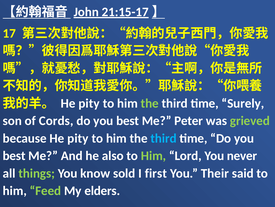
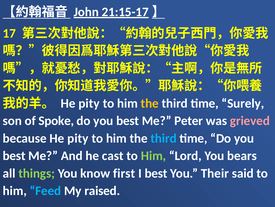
the at (150, 103) colour: light green -> yellow
Cords: Cords -> Spoke
grieved colour: light green -> pink
also: also -> cast
never: never -> bears
sold: sold -> first
I first: first -> best
Feed colour: light green -> light blue
elders: elders -> raised
